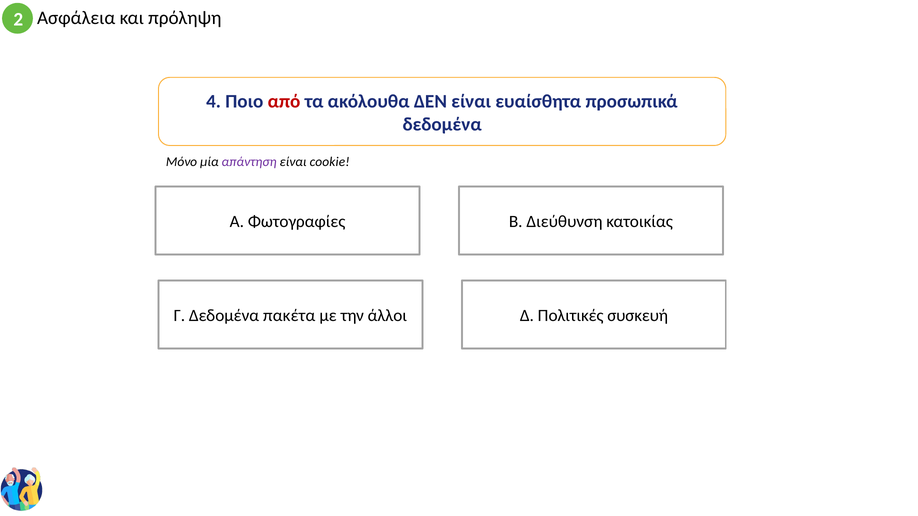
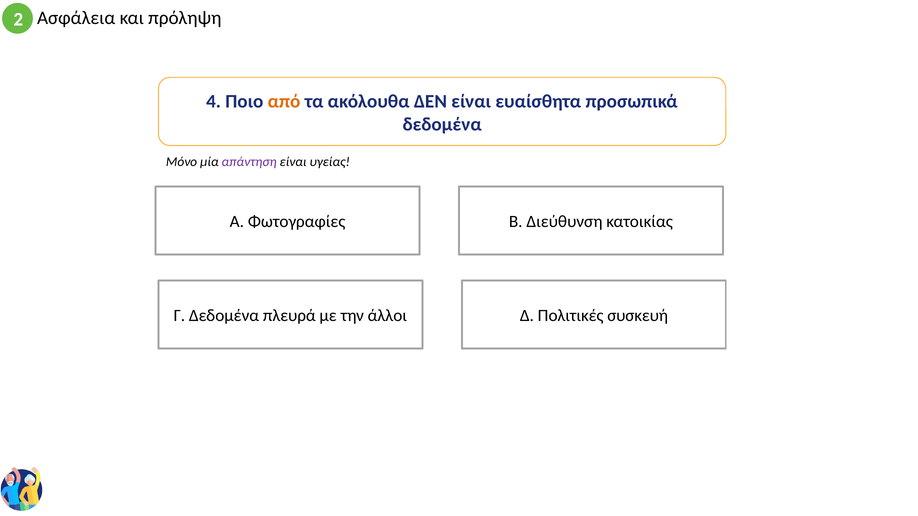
από colour: red -> orange
cookie: cookie -> υγείας
πακέτα: πακέτα -> πλευρά
